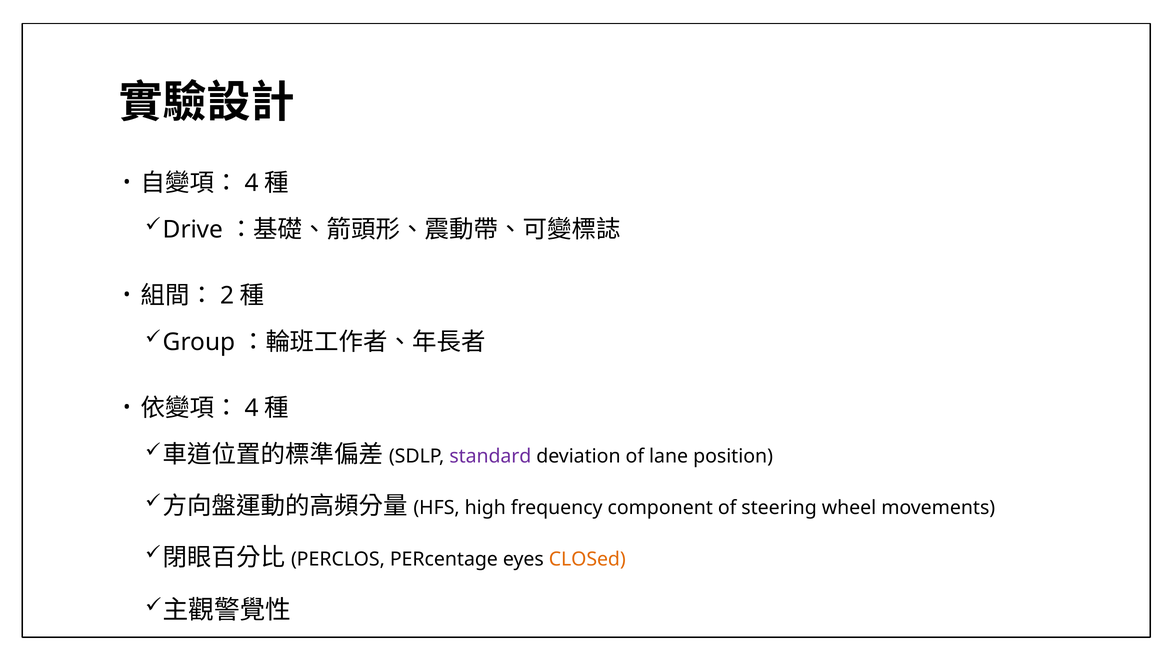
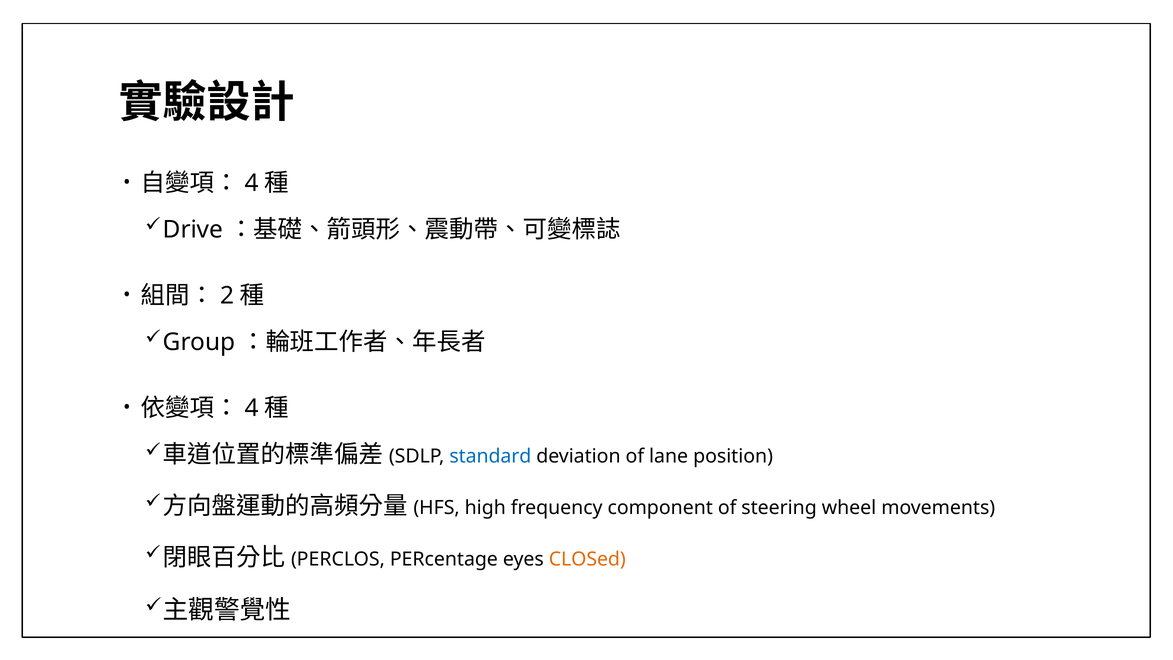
standard colour: purple -> blue
